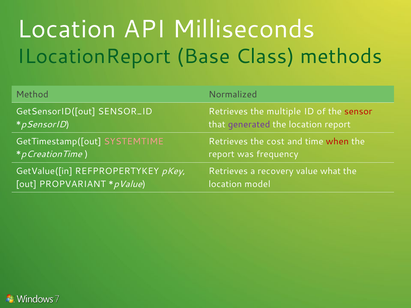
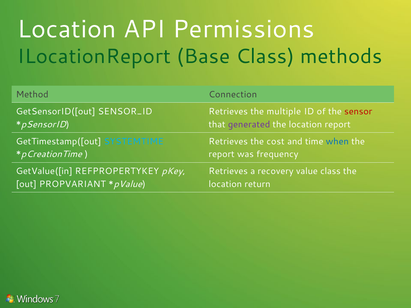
Milliseconds: Milliseconds -> Permissions
Normalized: Normalized -> Connection
SYSTEMTIME colour: pink -> light blue
when colour: red -> blue
value what: what -> class
model: model -> return
